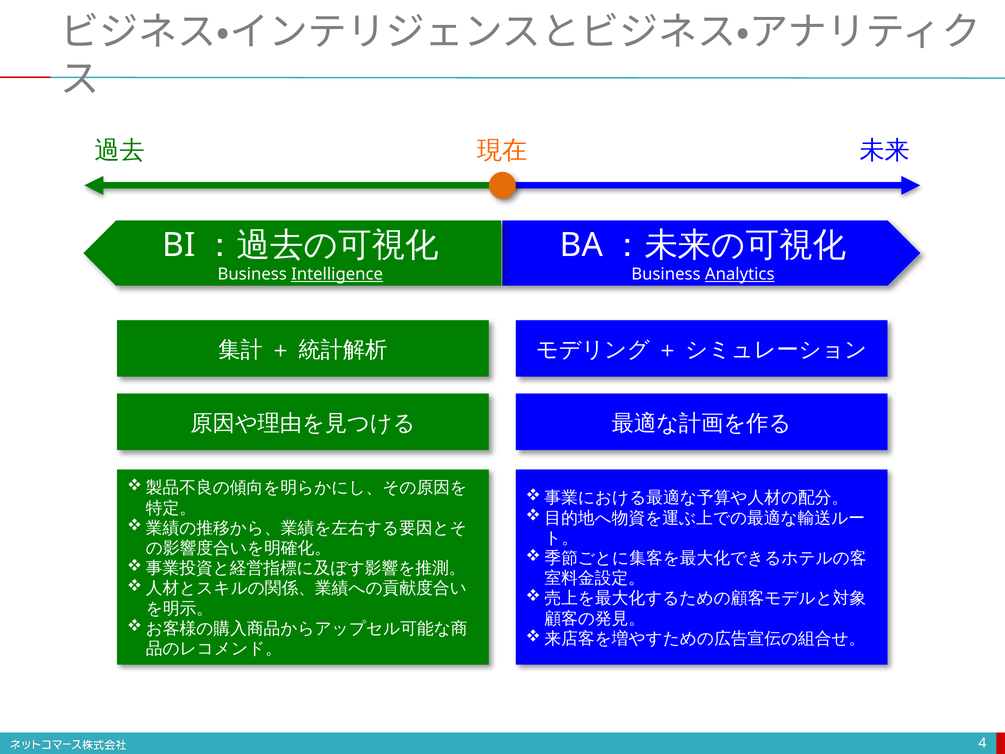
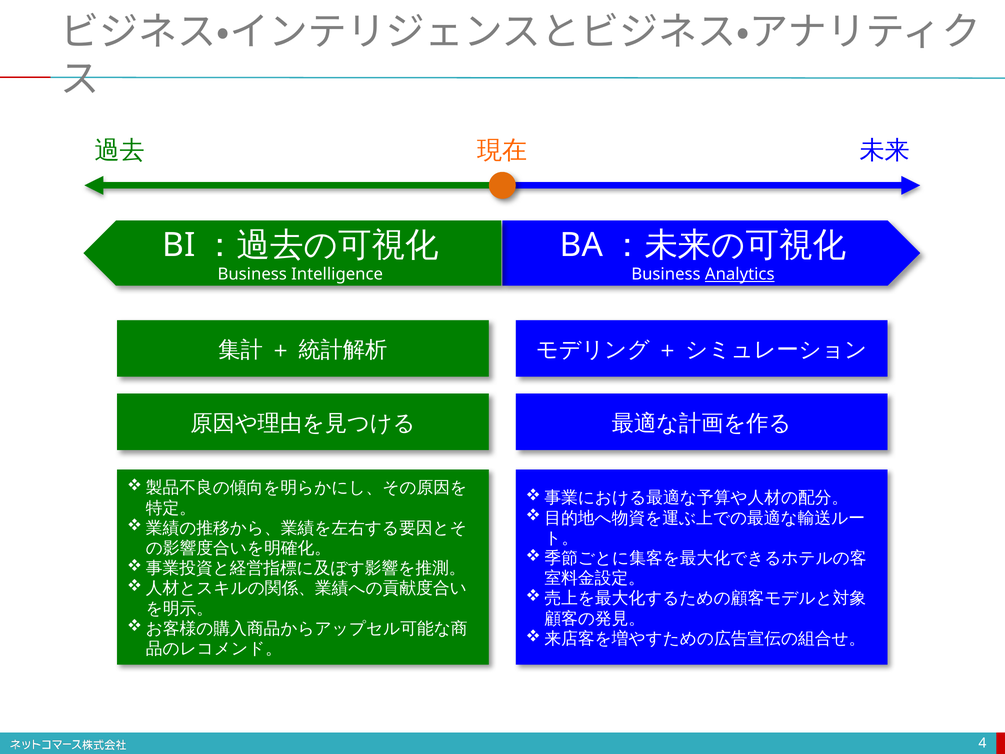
Intelligence underline: present -> none
